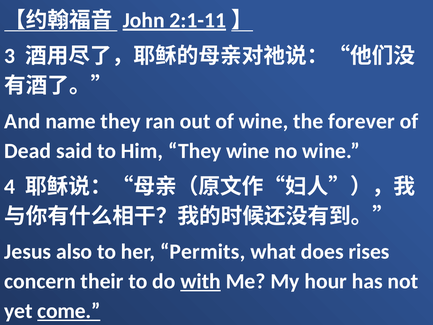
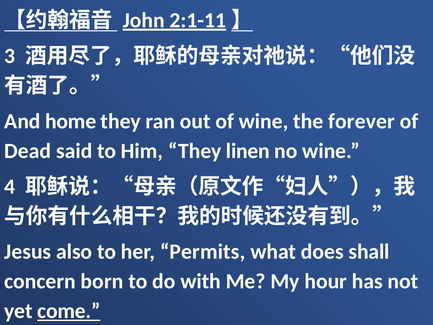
name: name -> home
They wine: wine -> linen
rises: rises -> shall
their: their -> born
with underline: present -> none
